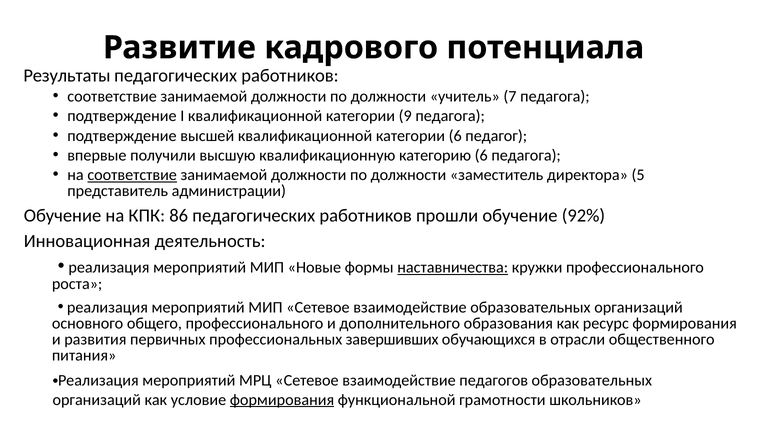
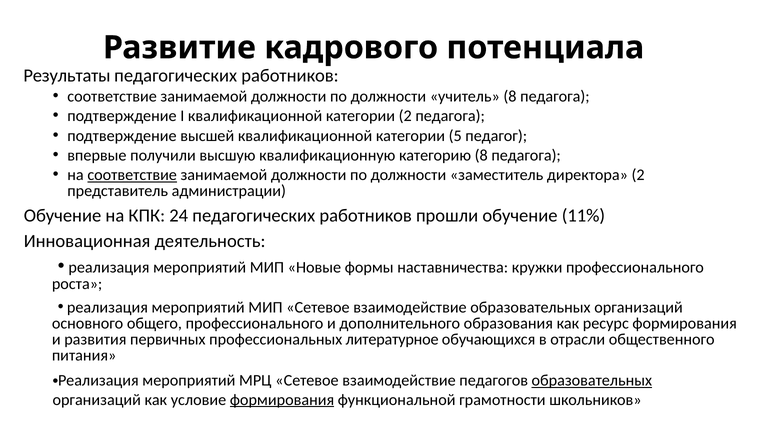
учитель 7: 7 -> 8
категории 9: 9 -> 2
категории 6: 6 -> 5
категорию 6: 6 -> 8
директора 5: 5 -> 2
86: 86 -> 24
92%: 92% -> 11%
наставничества underline: present -> none
завершивших: завершивших -> литературное
образовательных at (592, 381) underline: none -> present
